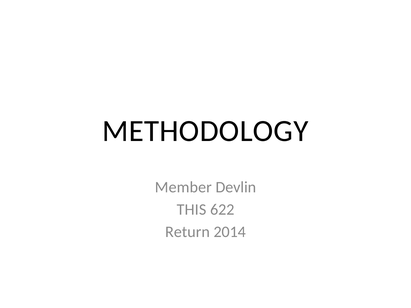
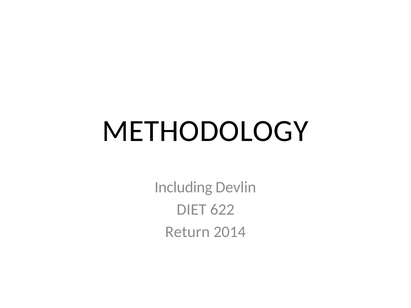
Member: Member -> Including
THIS: THIS -> DIET
